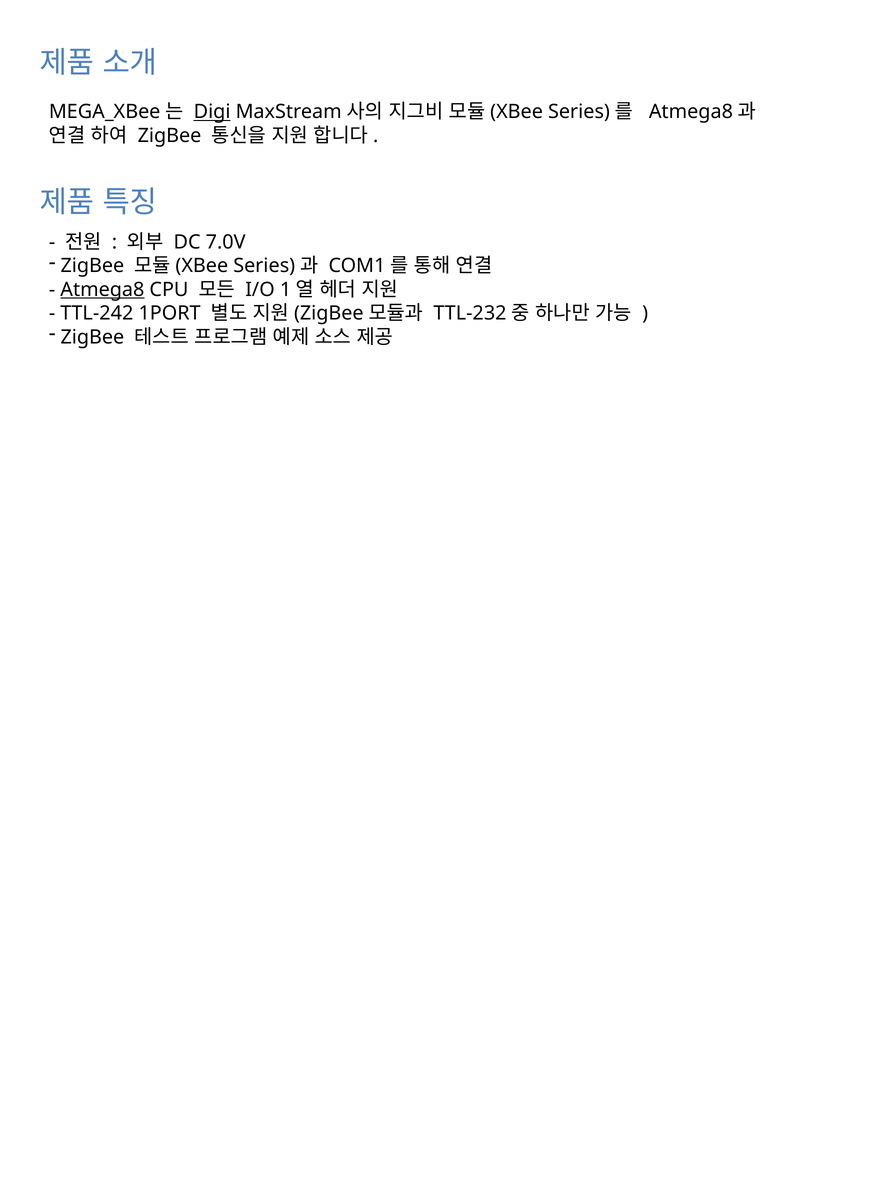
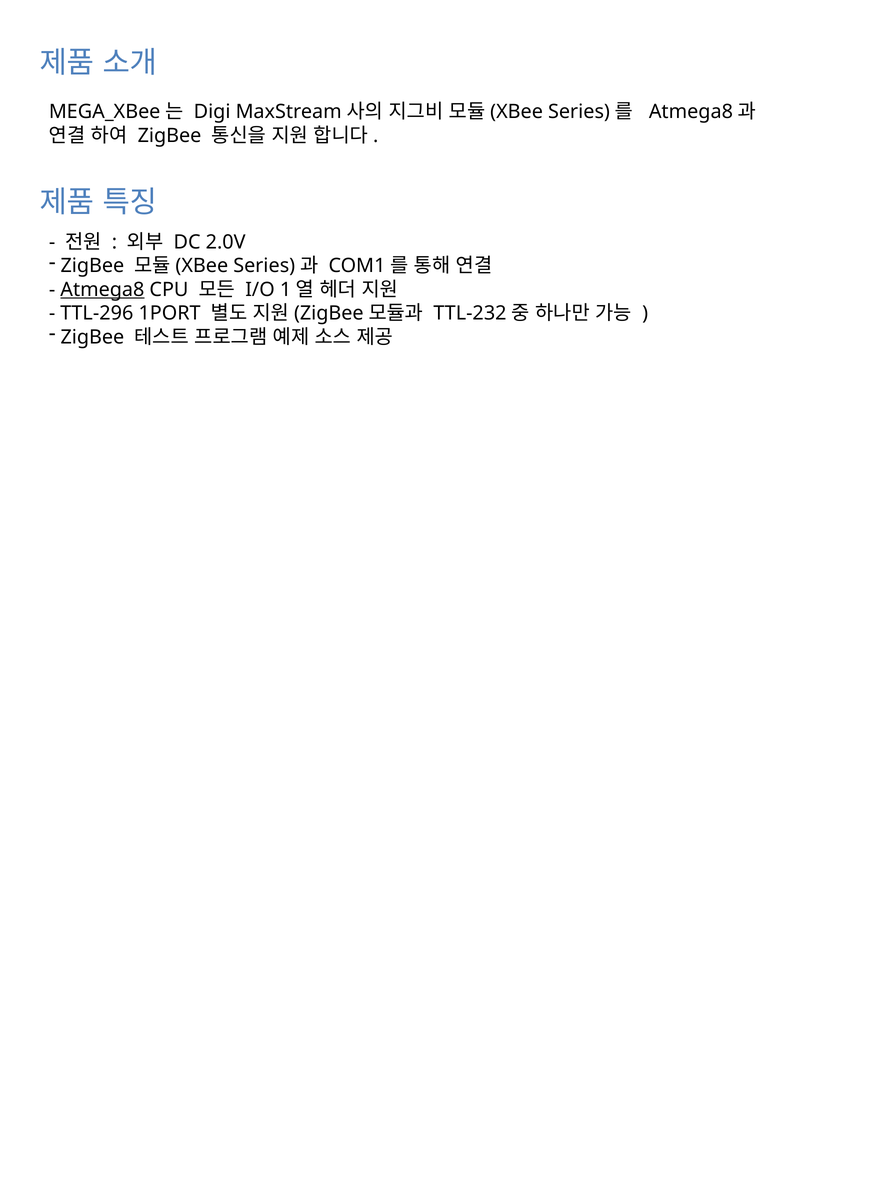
Digi underline: present -> none
7.0V: 7.0V -> 2.0V
TTL-242: TTL-242 -> TTL-296
